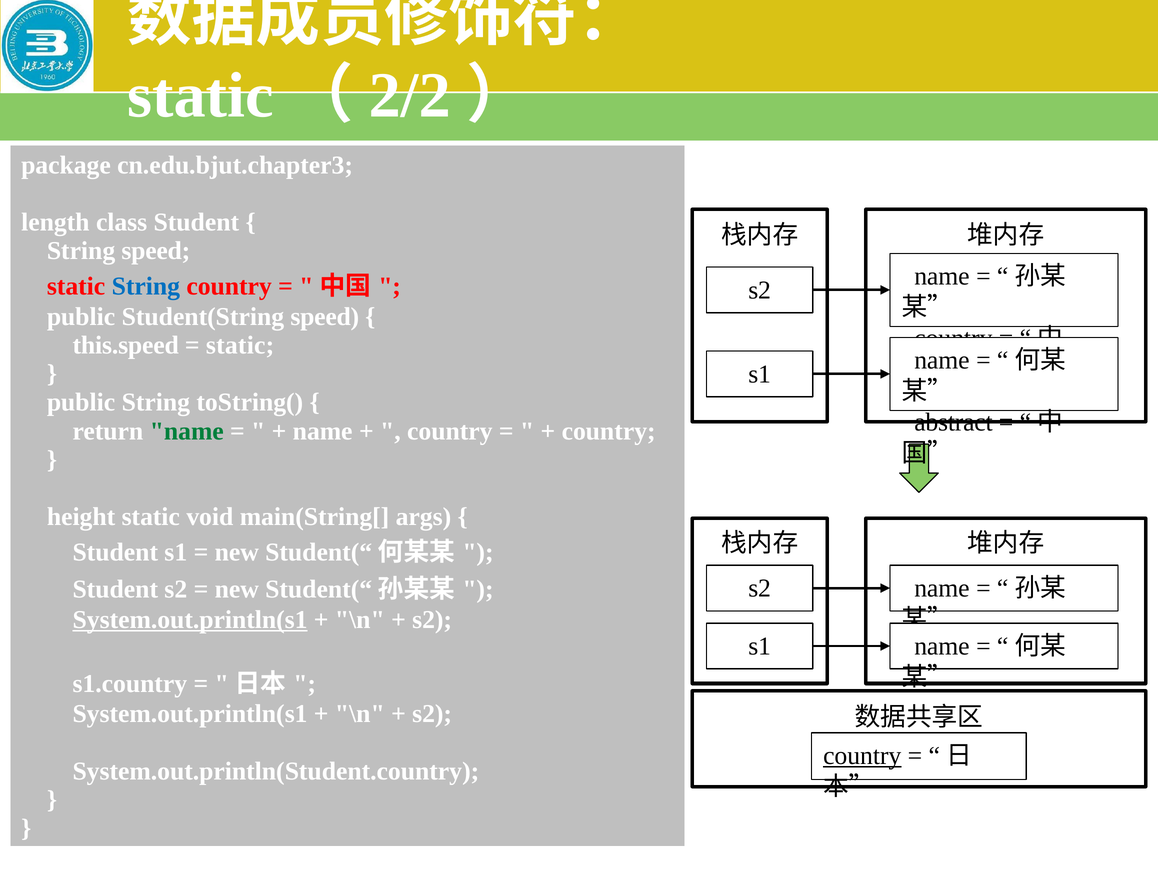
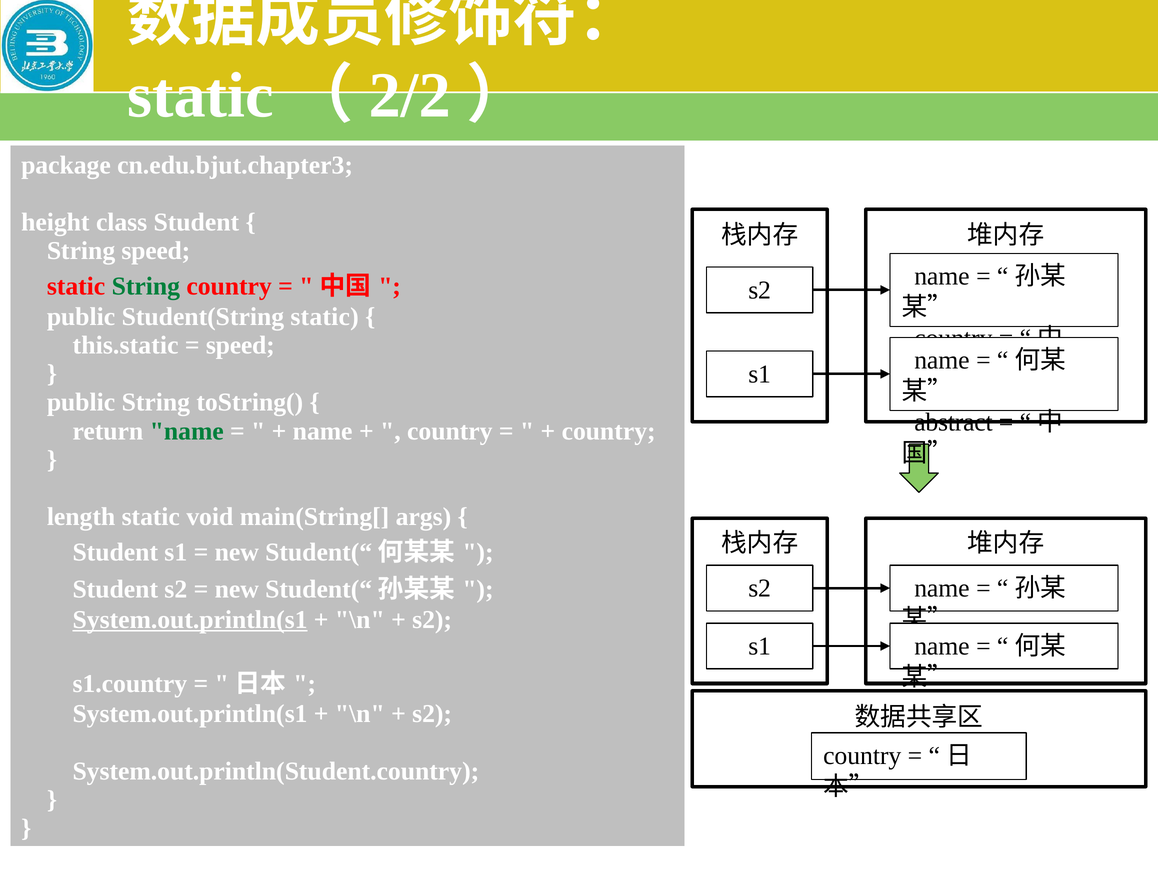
length: length -> height
String at (146, 286) colour: blue -> green
Student(String speed: speed -> static
this.speed: this.speed -> this.static
static at (240, 345): static -> speed
height: height -> length
country at (862, 755) underline: present -> none
